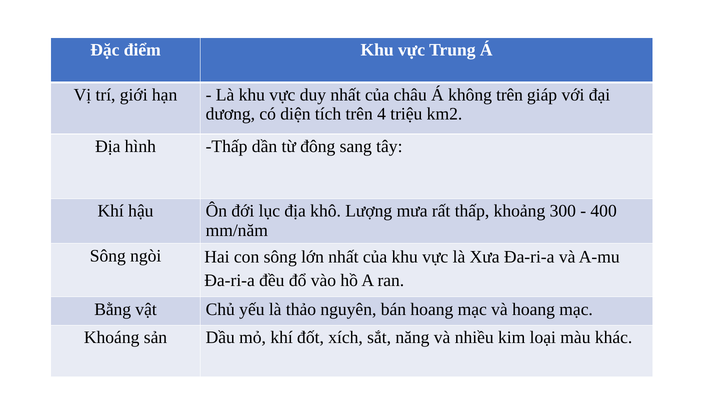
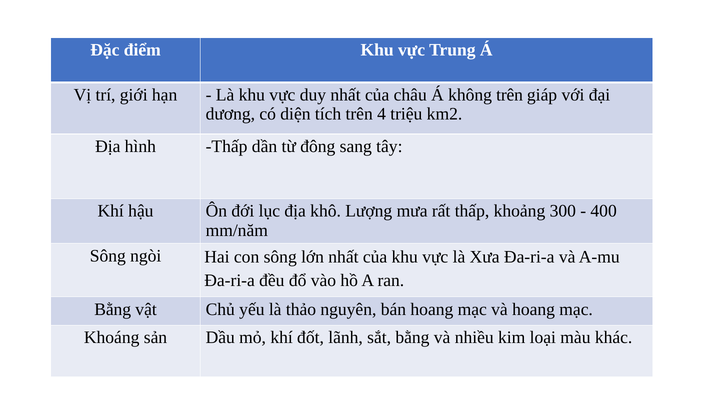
xích: xích -> lãnh
sắt năng: năng -> bằng
